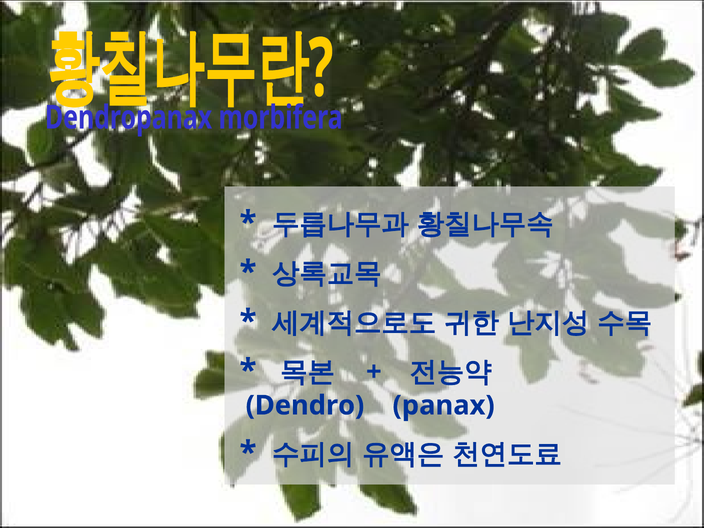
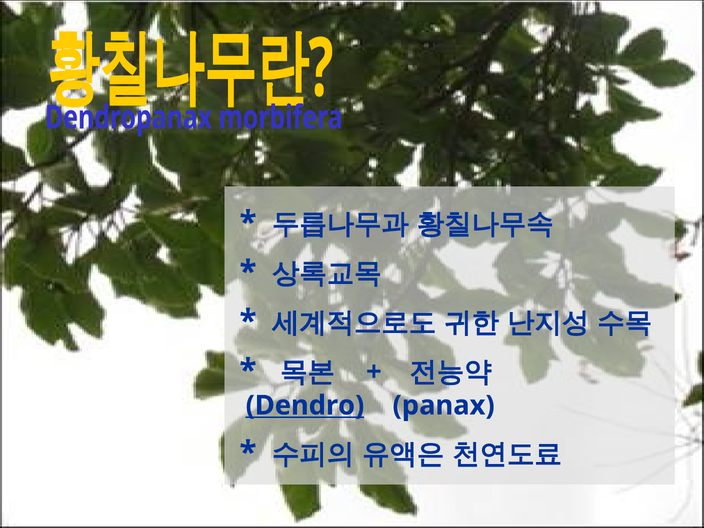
Dendro underline: none -> present
